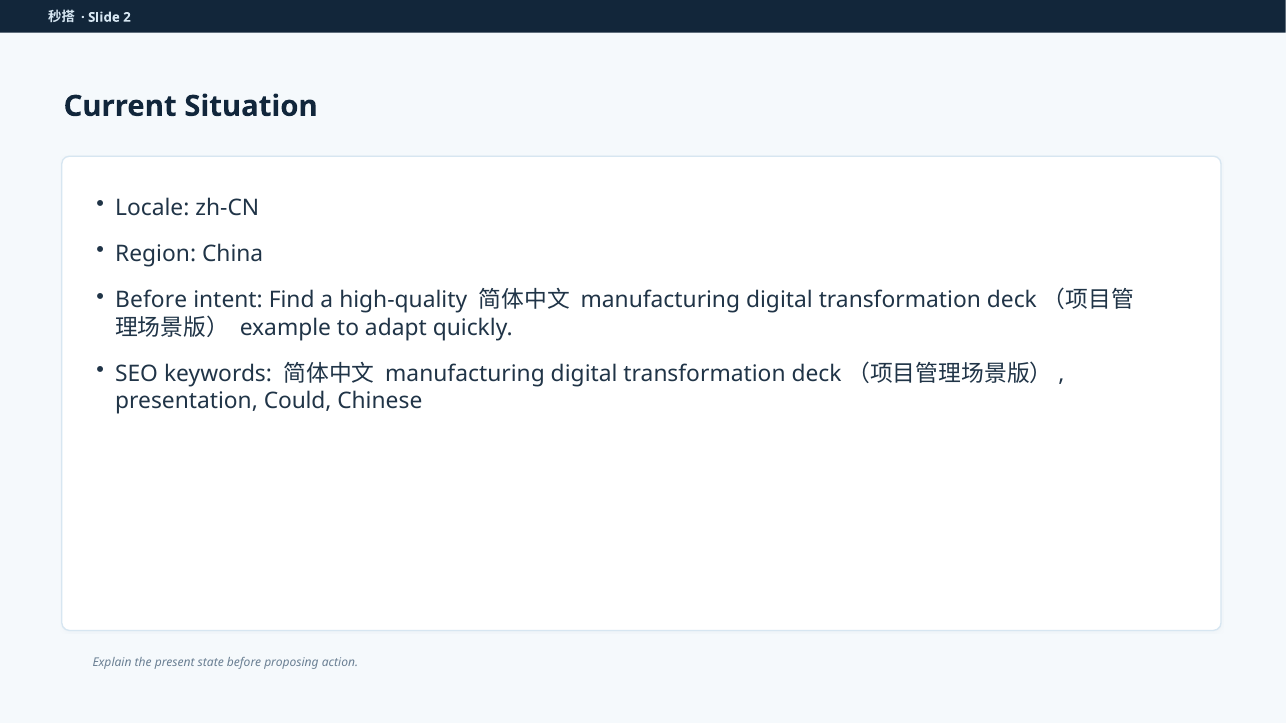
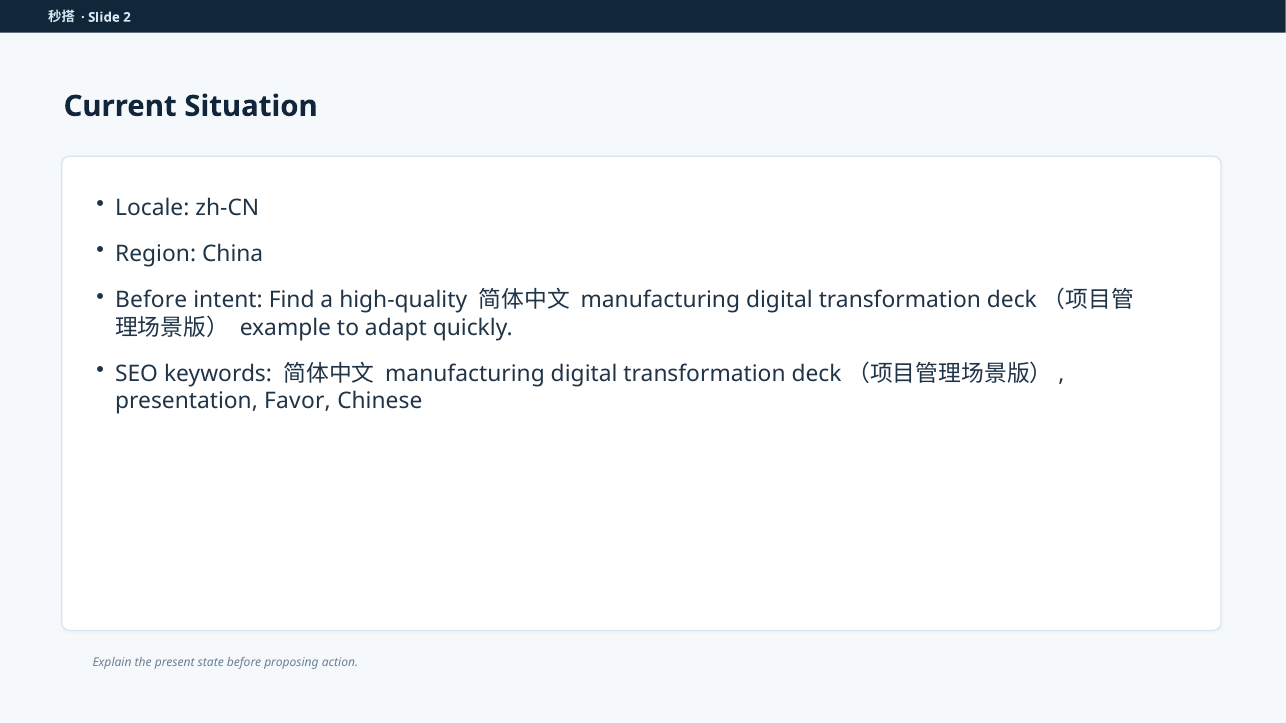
Could: Could -> Favor
